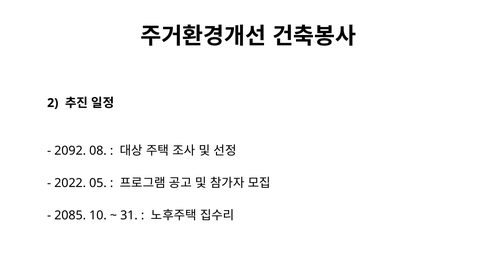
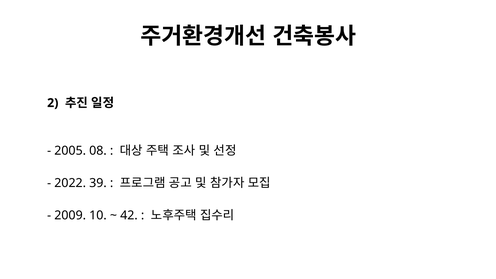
2092: 2092 -> 2005
05: 05 -> 39
2085: 2085 -> 2009
31: 31 -> 42
